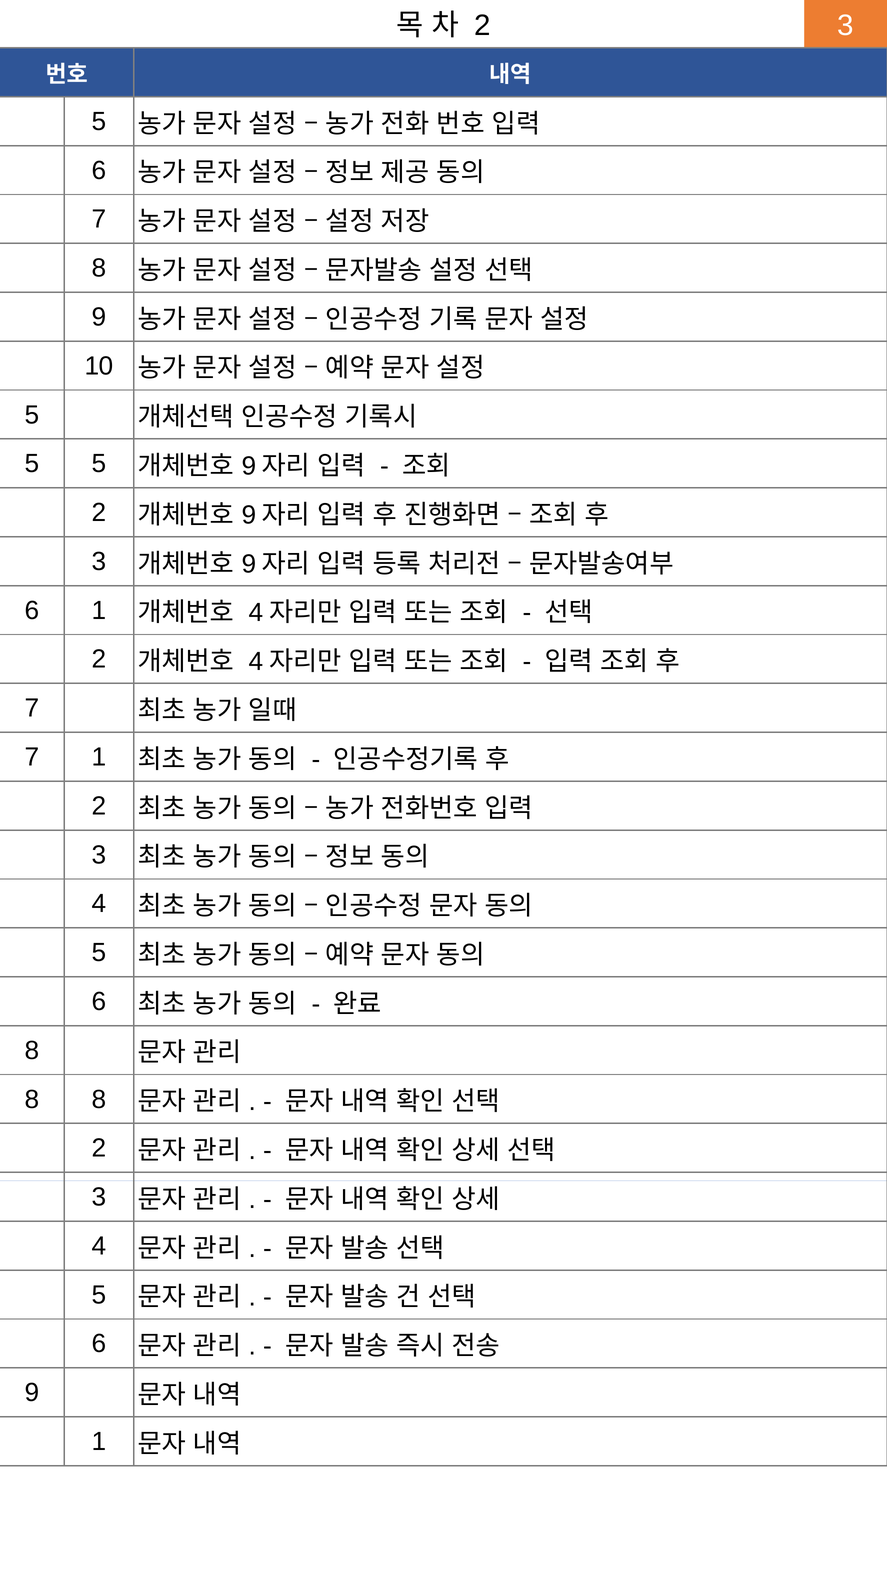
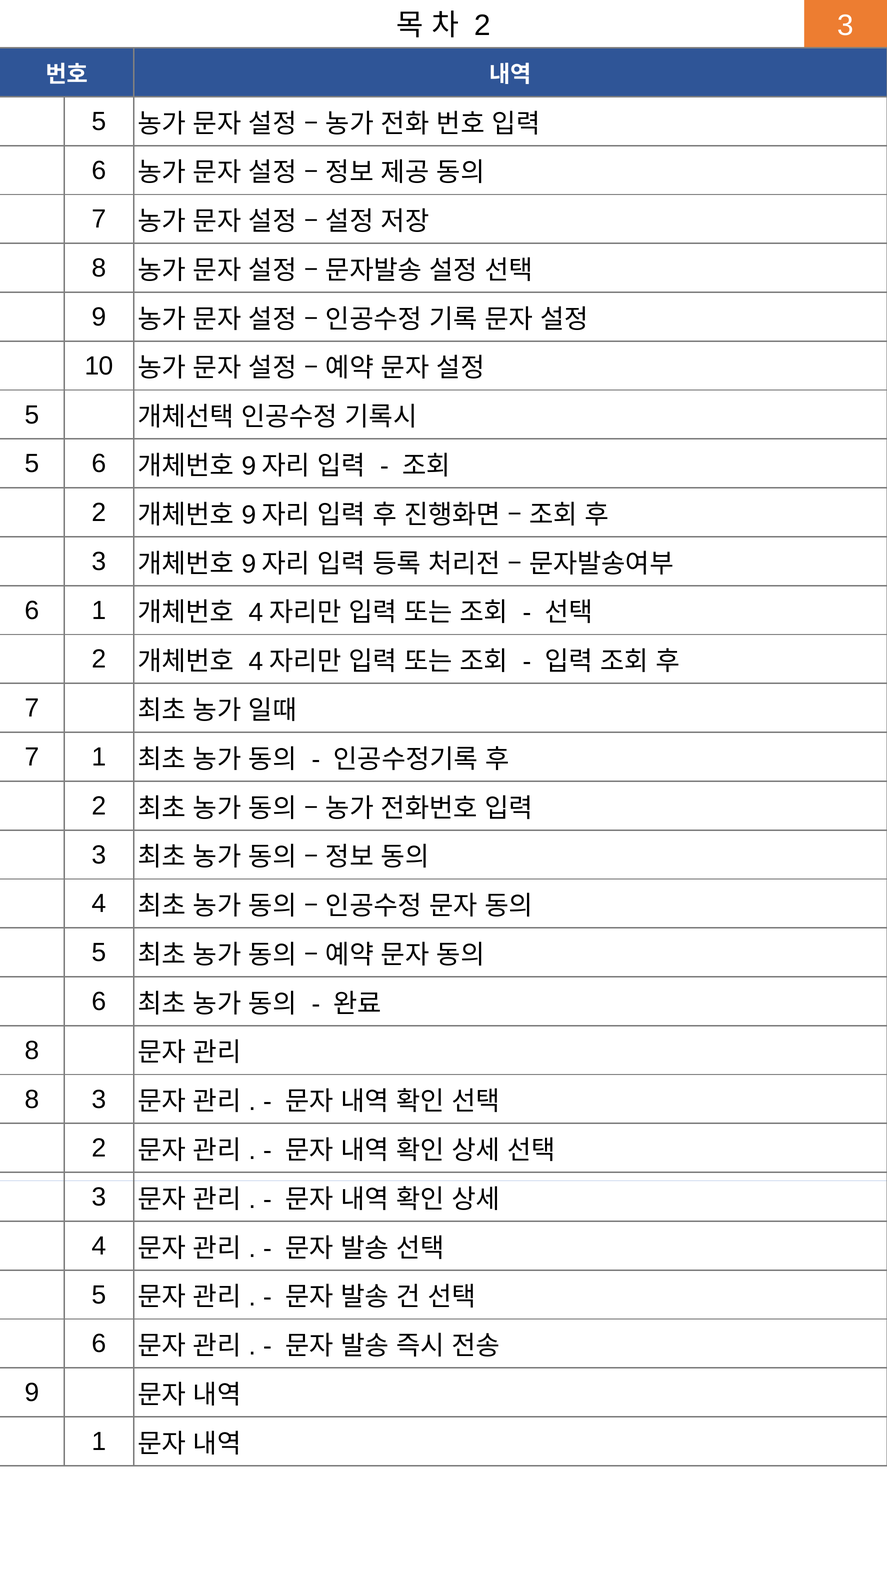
5 5: 5 -> 6
8 8: 8 -> 3
